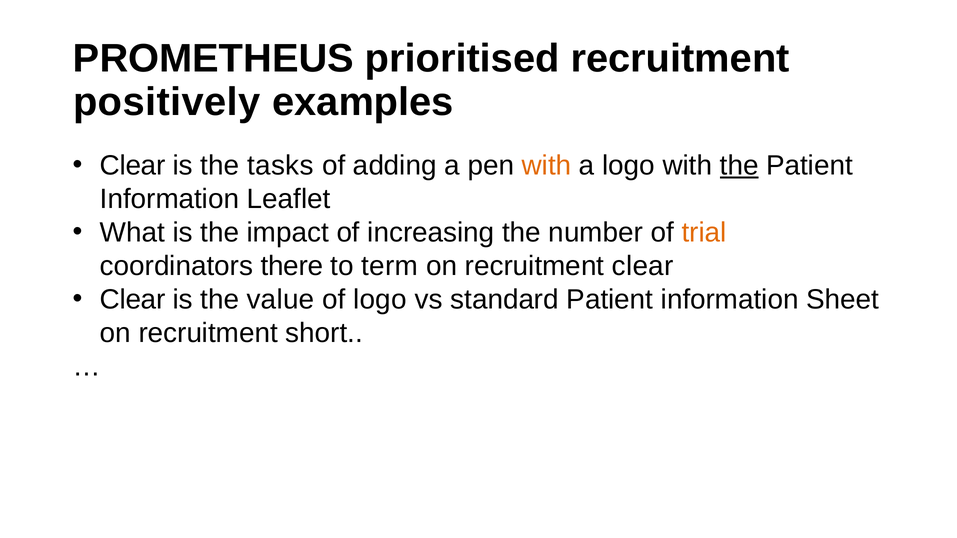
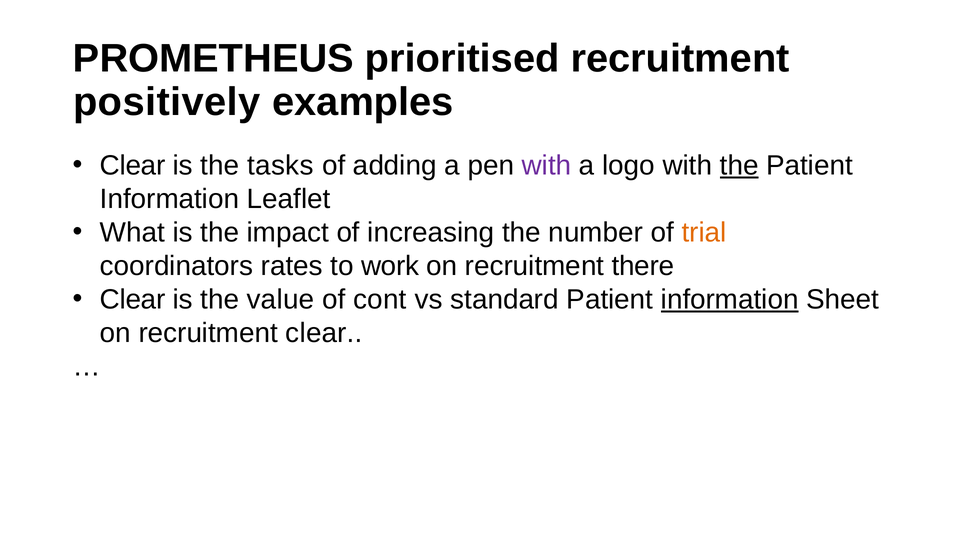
with at (547, 166) colour: orange -> purple
there: there -> rates
term: term -> work
recruitment clear: clear -> there
of logo: logo -> cont
information at (730, 300) underline: none -> present
recruitment short: short -> clear
